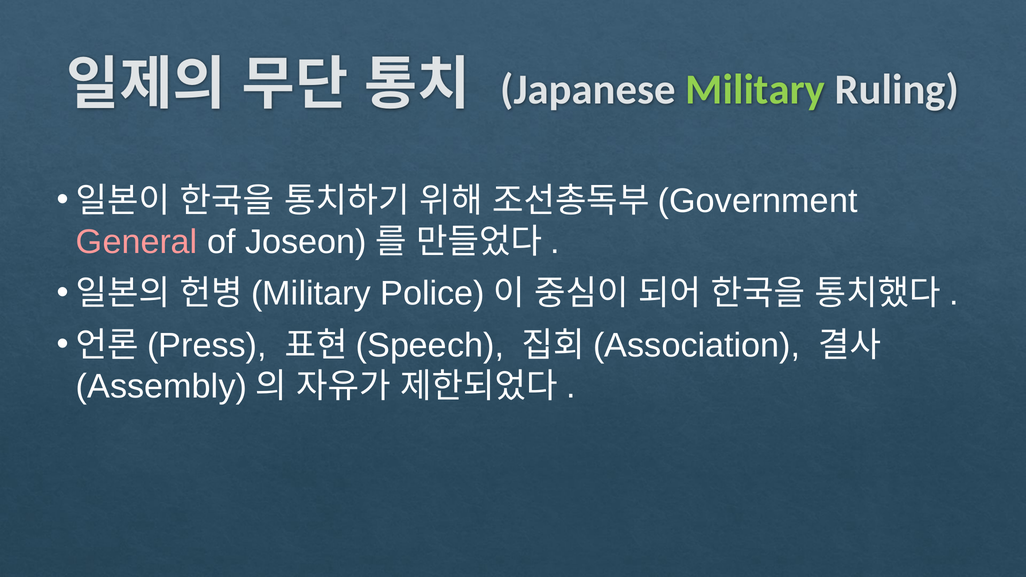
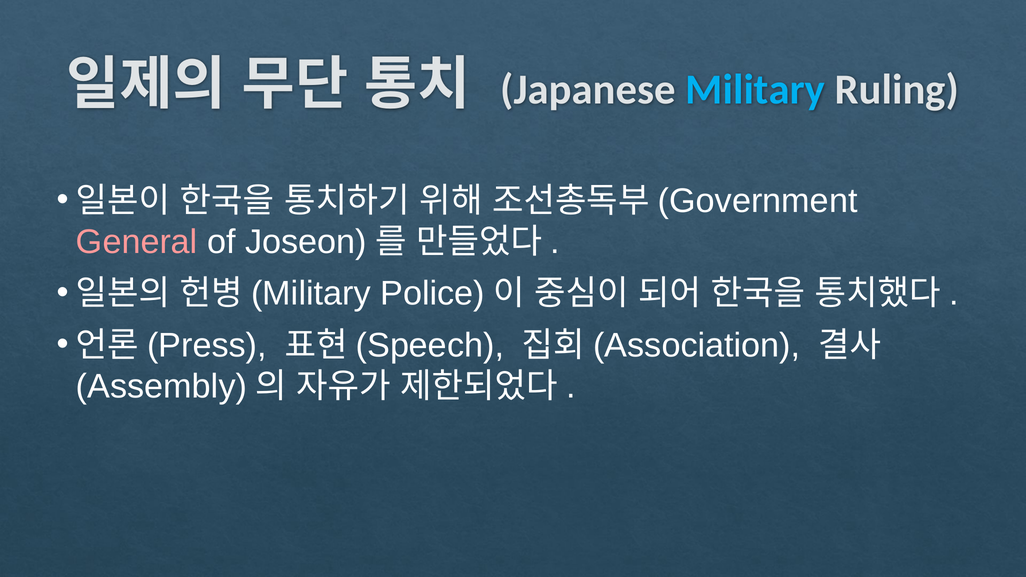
Military at (755, 90) colour: light green -> light blue
